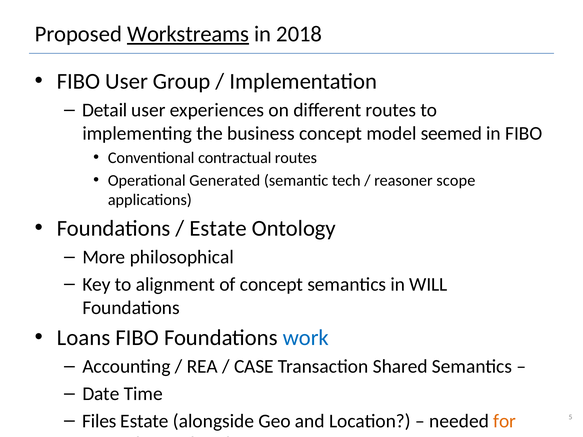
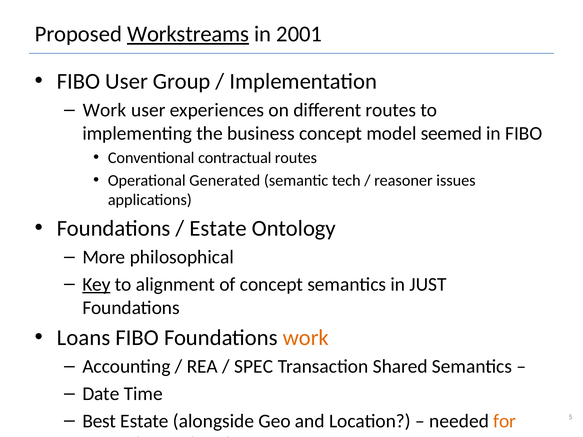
2018: 2018 -> 2001
Detail at (105, 110): Detail -> Work
scope: scope -> issues
Key underline: none -> present
WILL: WILL -> JUST
work at (306, 338) colour: blue -> orange
CASE: CASE -> SPEC
Files: Files -> Best
